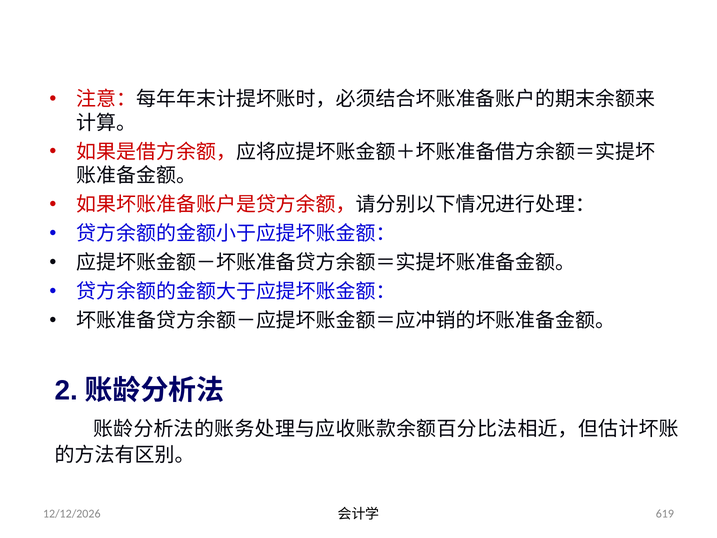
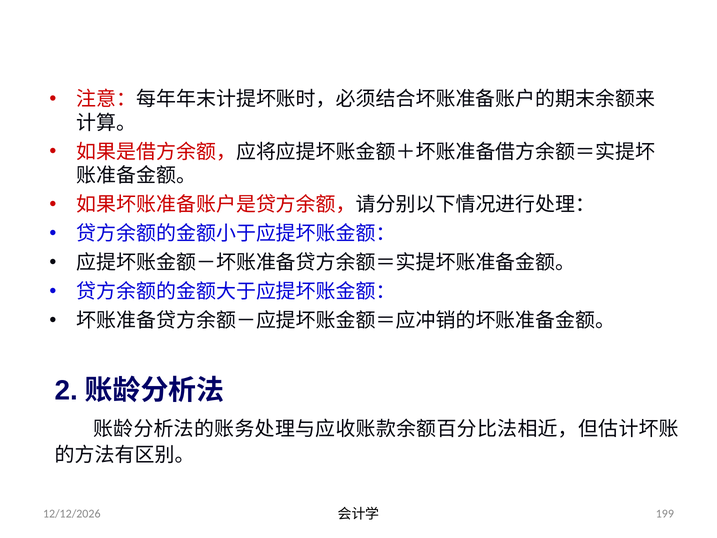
619: 619 -> 199
